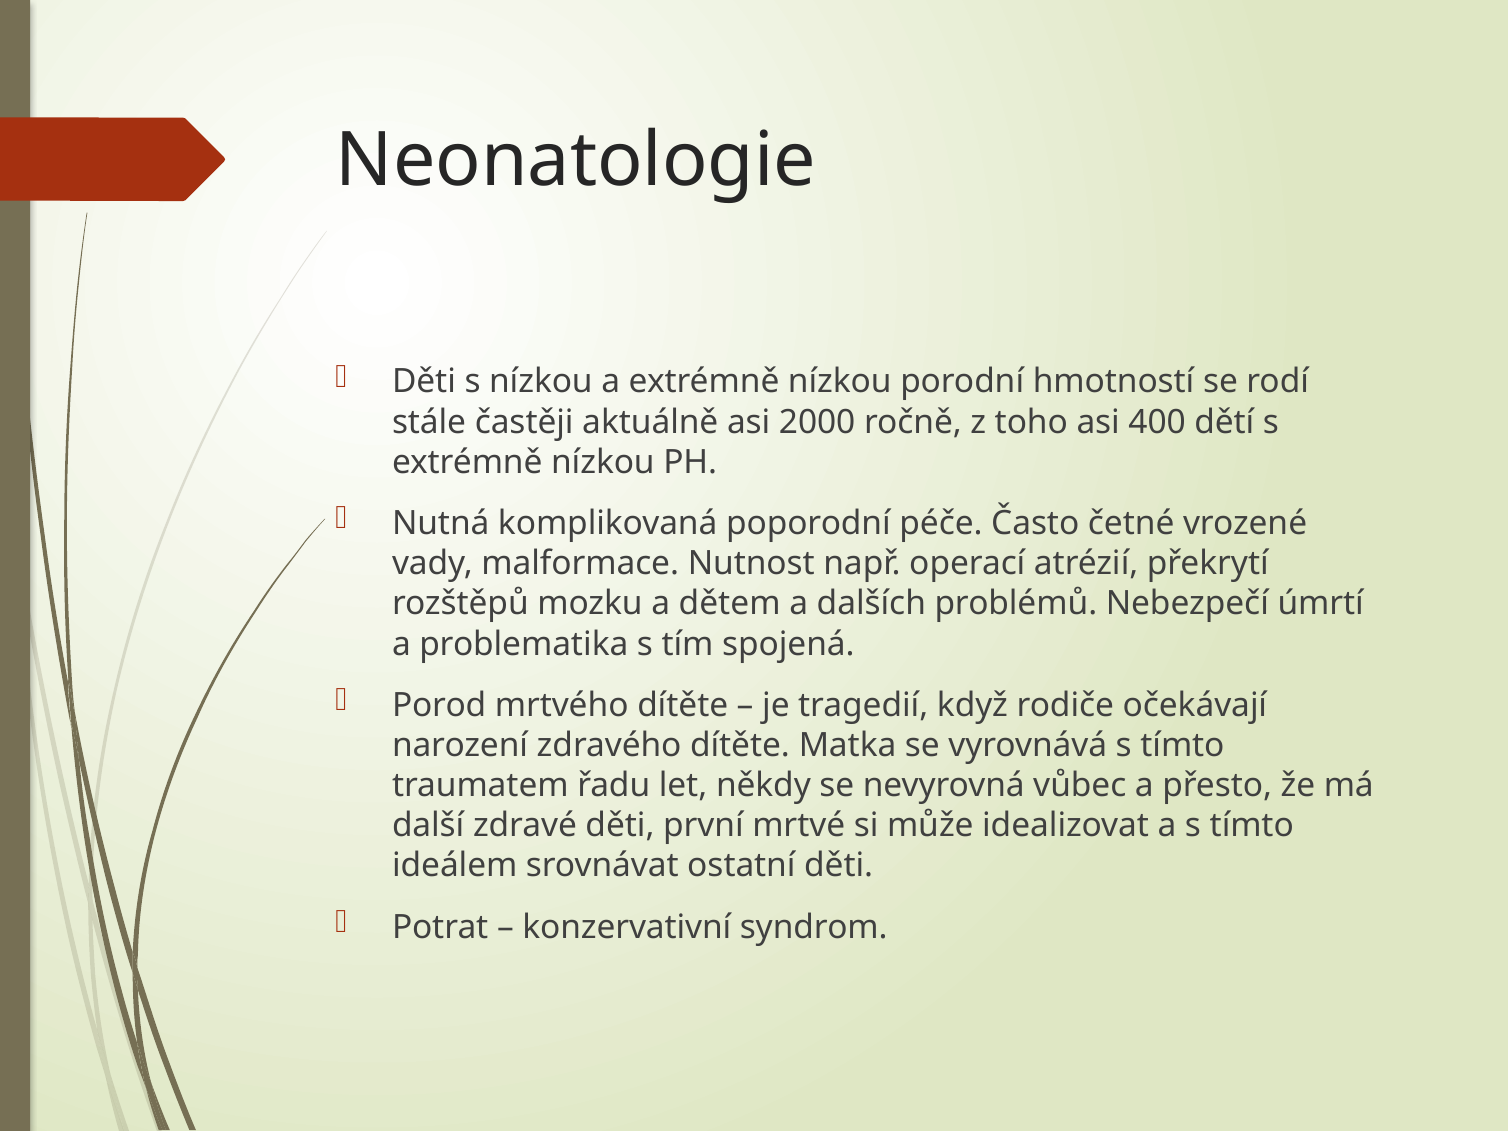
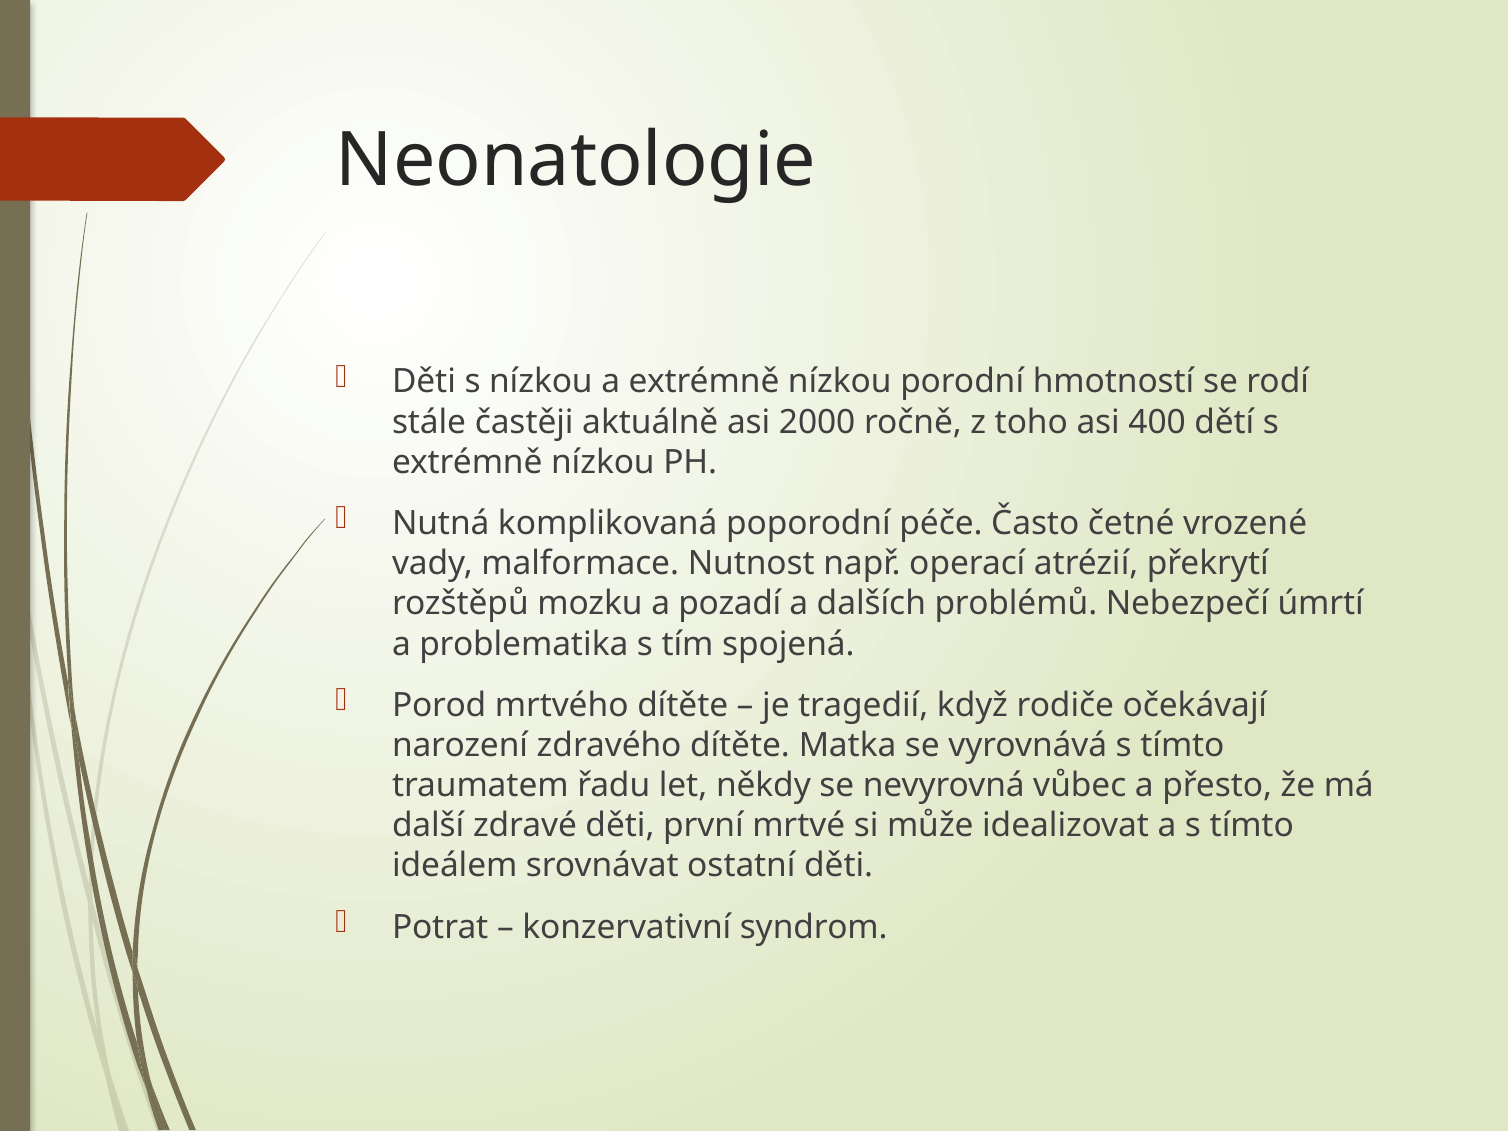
dětem: dětem -> pozadí
